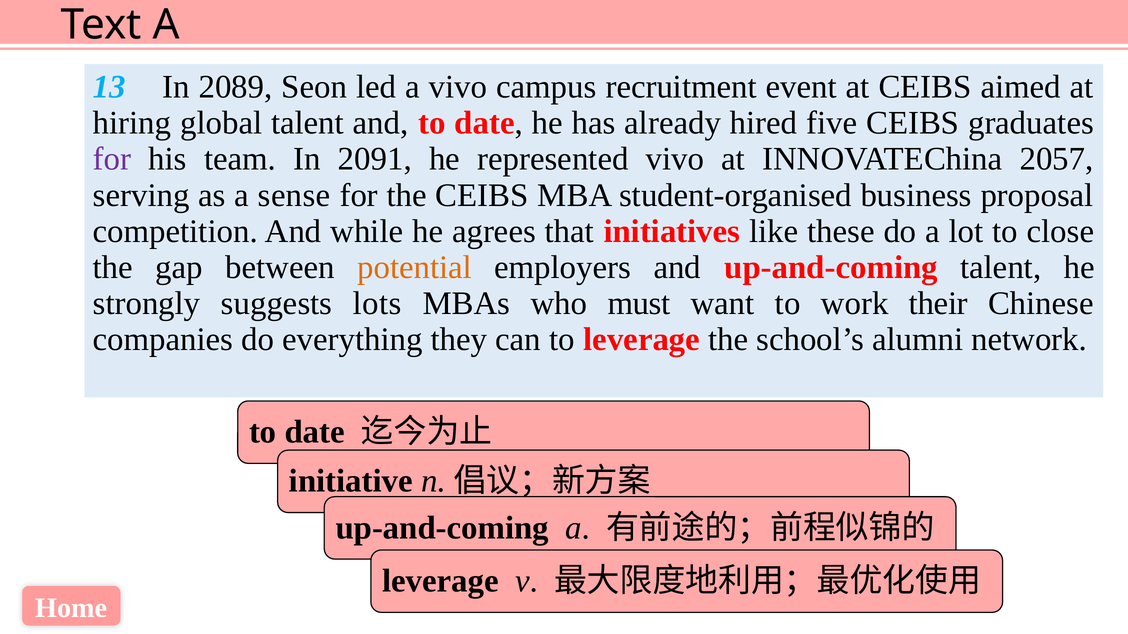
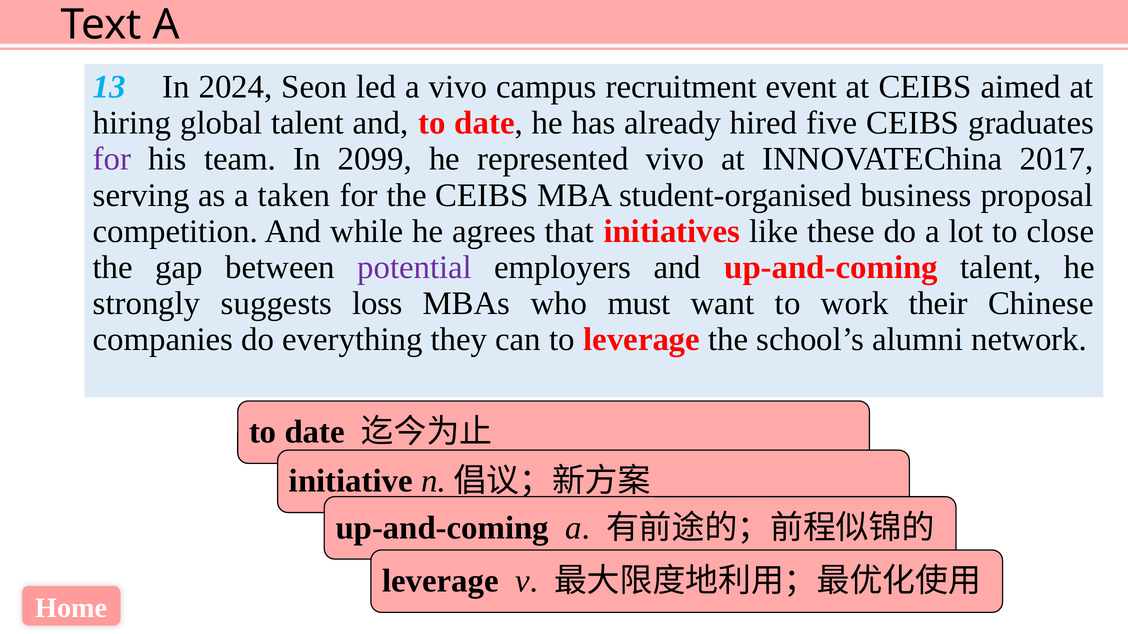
2089: 2089 -> 2024
2091: 2091 -> 2099
2057: 2057 -> 2017
sense: sense -> taken
potential colour: orange -> purple
lots: lots -> loss
